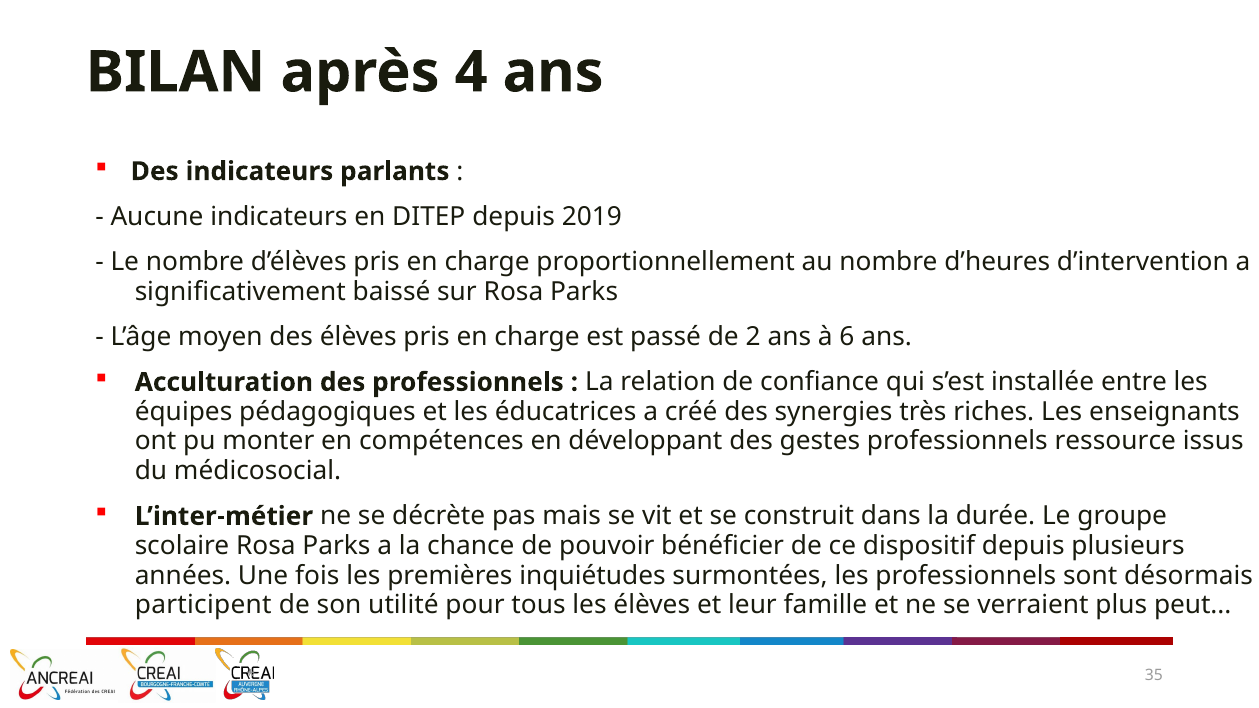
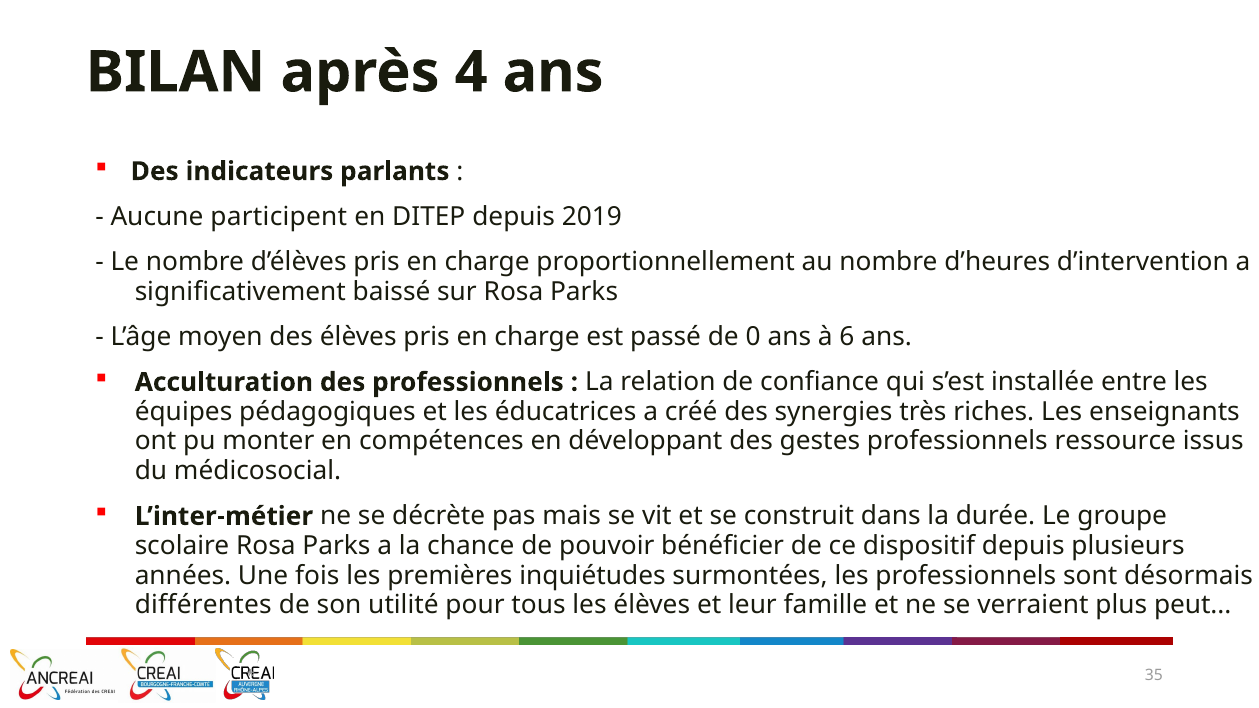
Aucune indicateurs: indicateurs -> participent
2: 2 -> 0
participent: participent -> différentes
